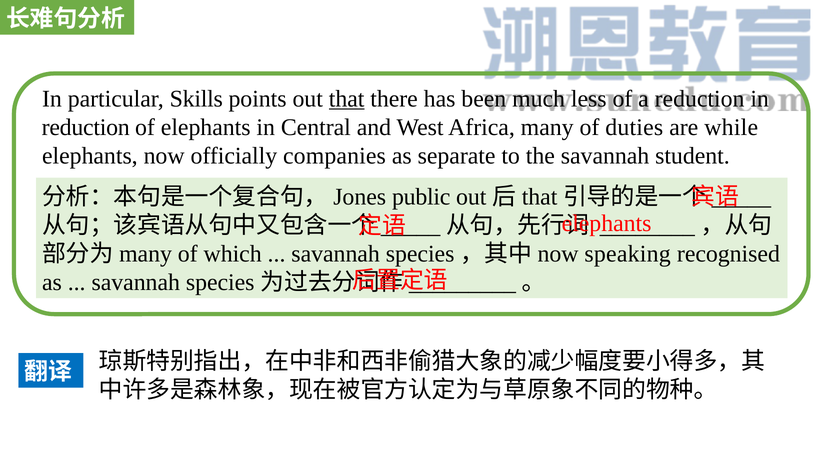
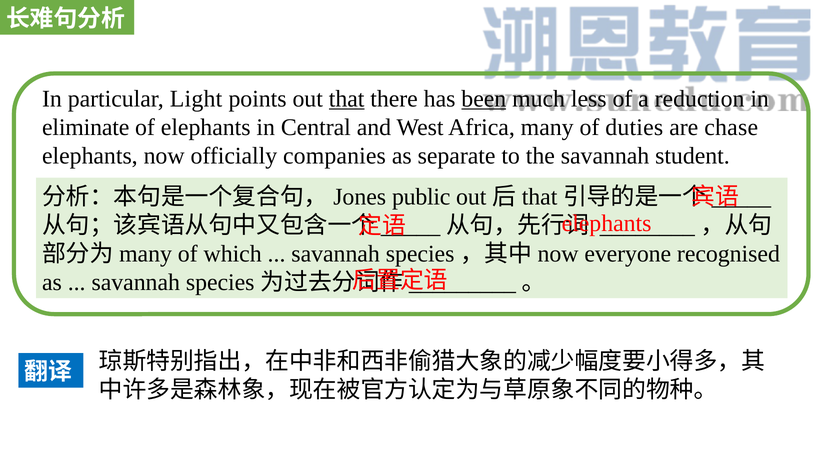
Skills: Skills -> Light
been underline: none -> present
reduction at (86, 127): reduction -> eliminate
while: while -> chase
speaking: speaking -> everyone
